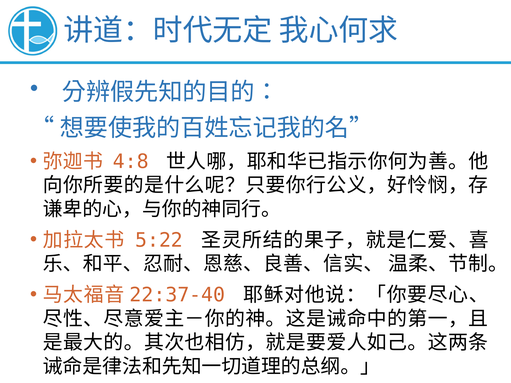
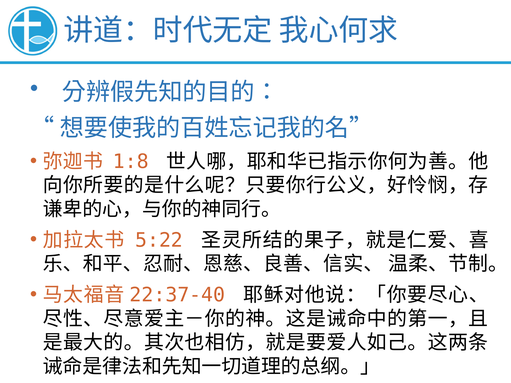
4:8: 4:8 -> 1:8
